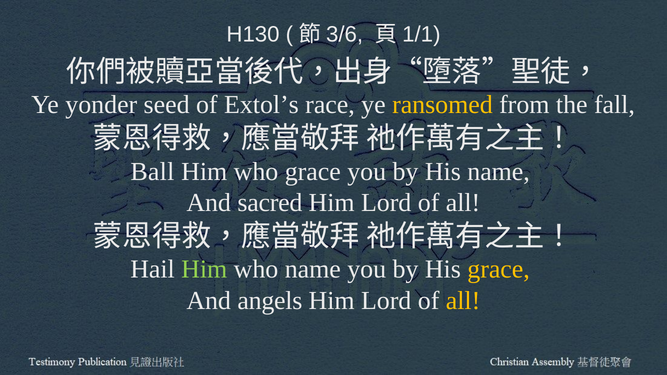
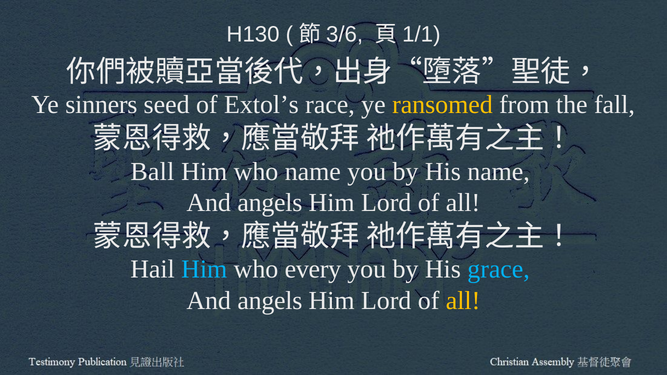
yonder: yonder -> sinners
who grace: grace -> name
sacred at (270, 203): sacred -> angels
Him at (204, 270) colour: light green -> light blue
who name: name -> every
grace at (499, 270) colour: yellow -> light blue
